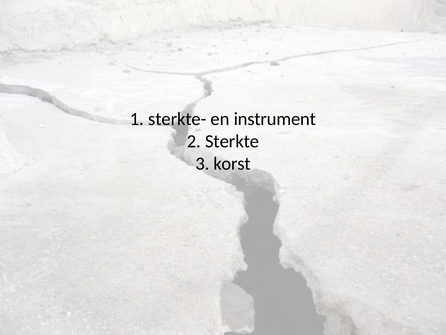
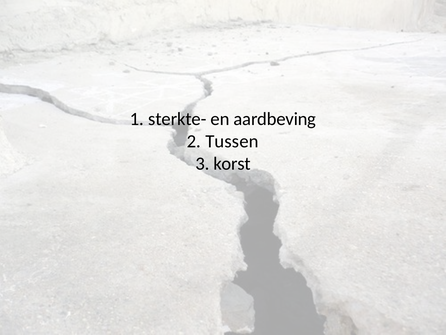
instrument: instrument -> aardbeving
Sterkte: Sterkte -> Tussen
